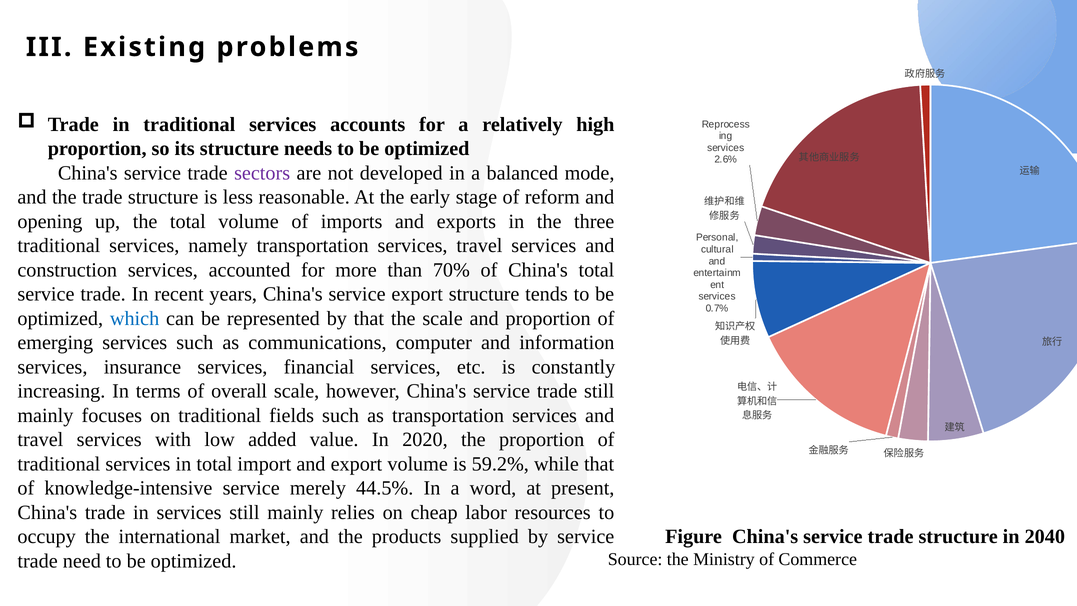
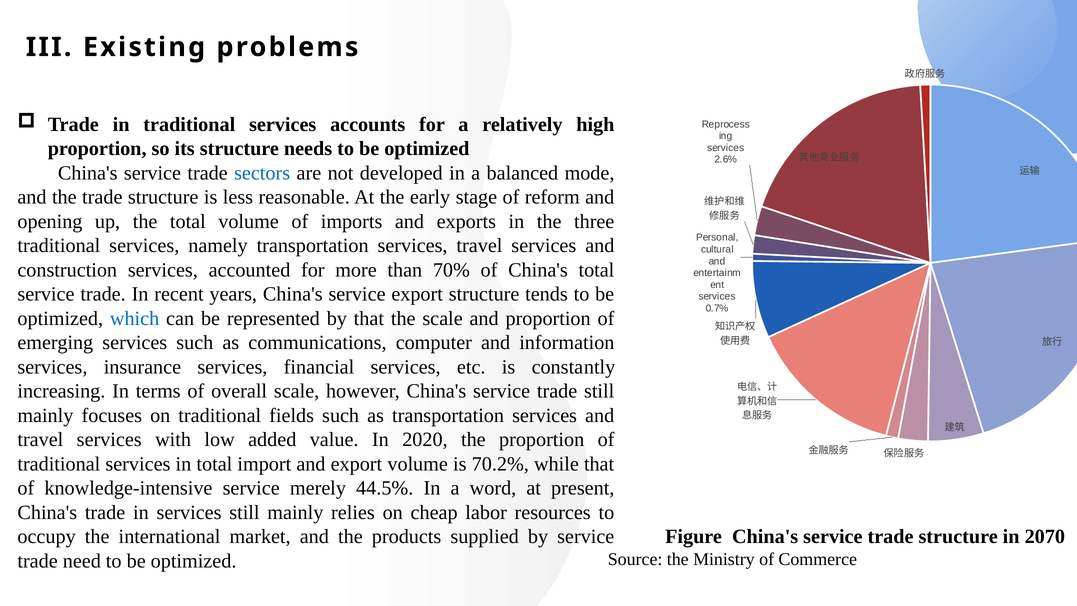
sectors colour: purple -> blue
59.2%: 59.2% -> 70.2%
2040: 2040 -> 2070
